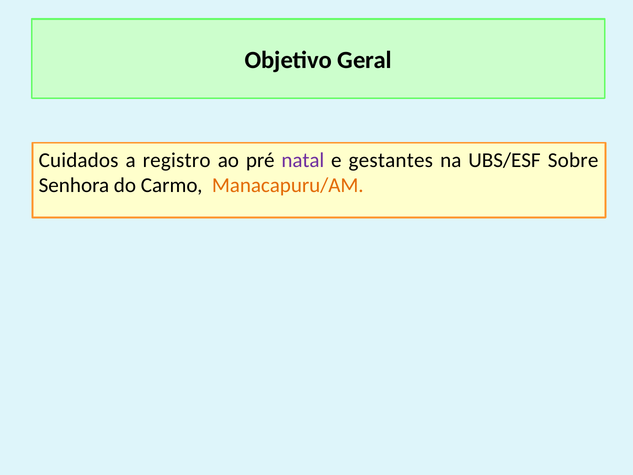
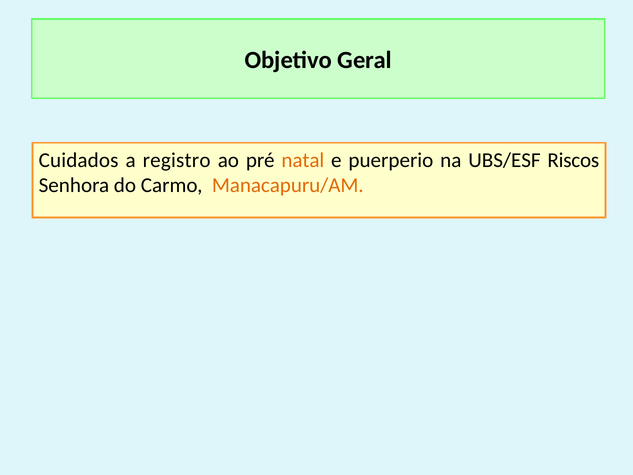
natal colour: purple -> orange
gestantes: gestantes -> puerperio
Sobre: Sobre -> Riscos
